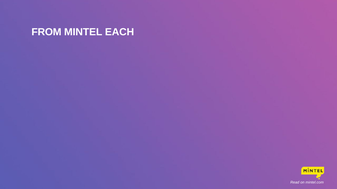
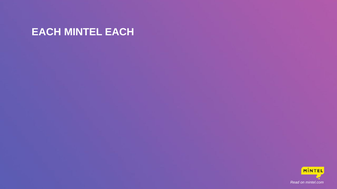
FROM at (46, 32): FROM -> EACH
